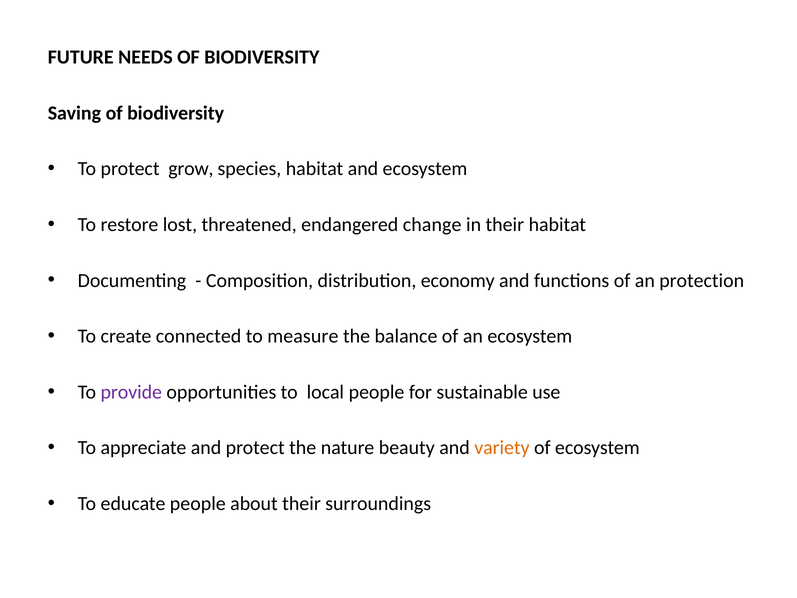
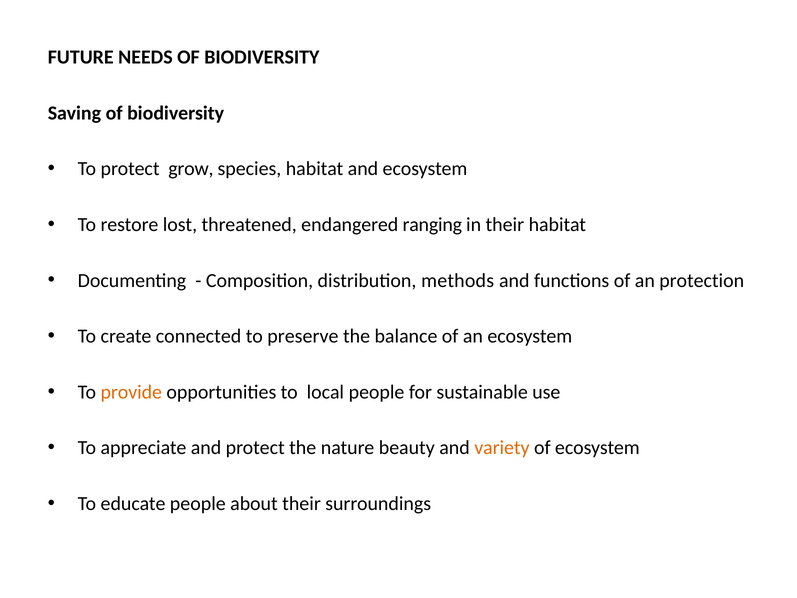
change: change -> ranging
economy: economy -> methods
measure: measure -> preserve
provide colour: purple -> orange
